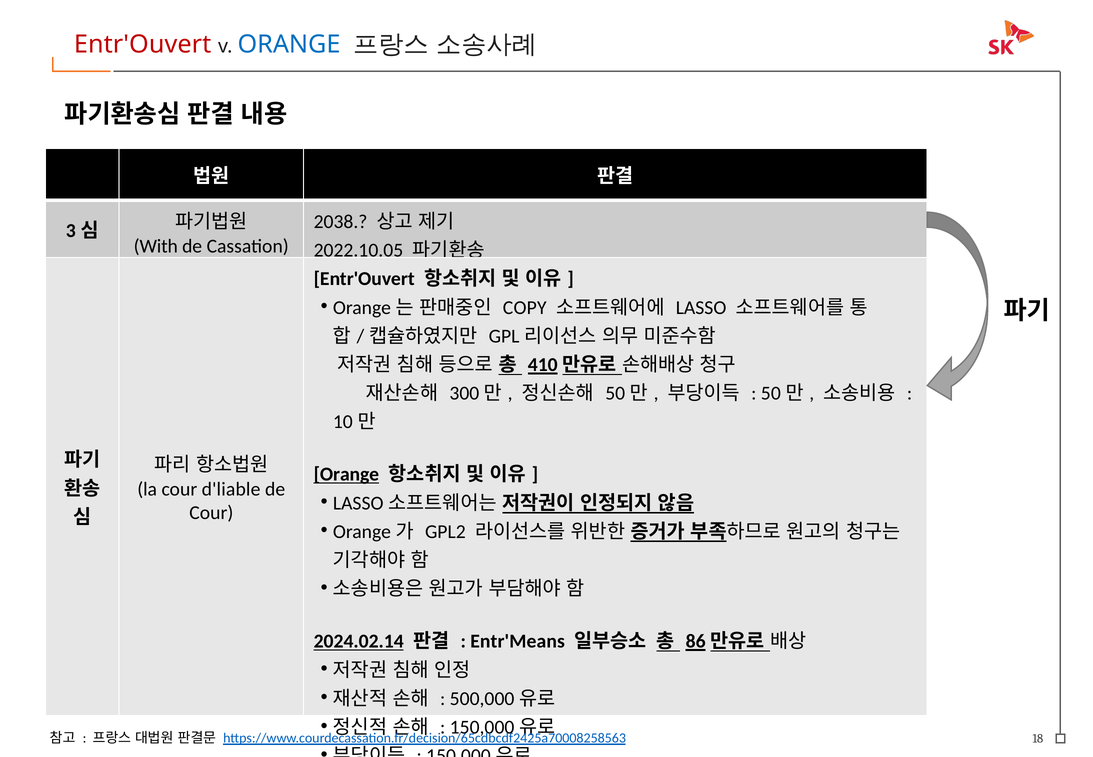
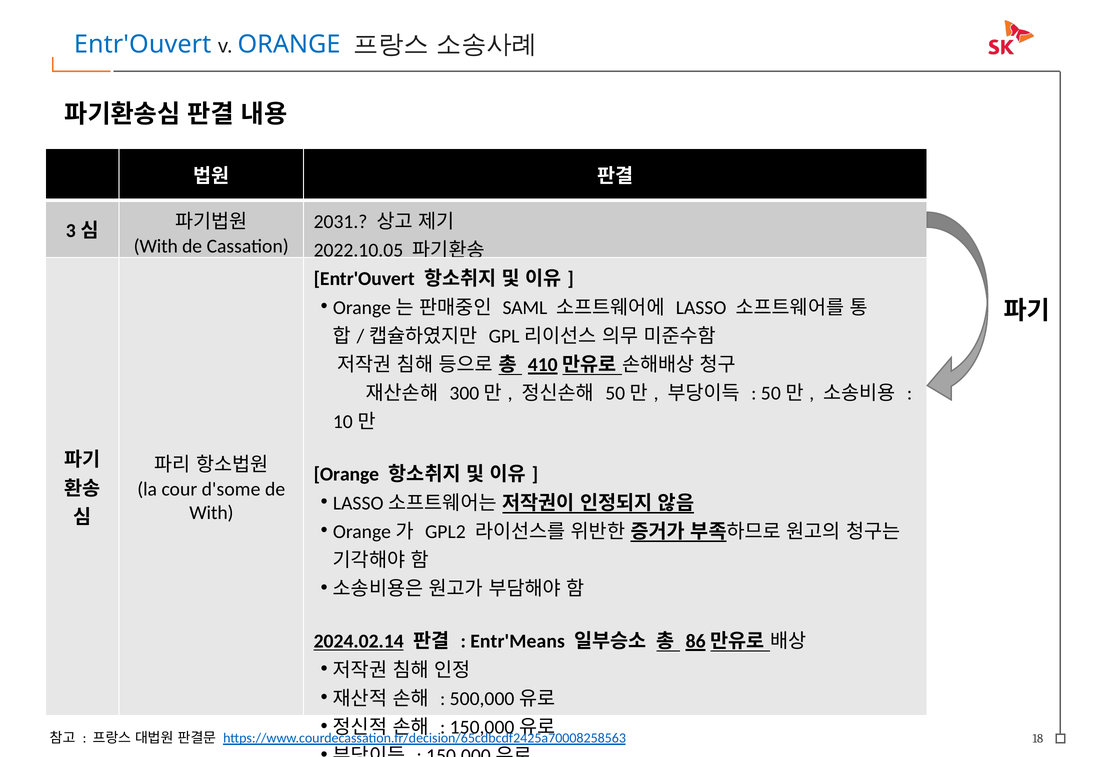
Entr'Ouvert at (143, 45) colour: red -> blue
2038: 2038 -> 2031
COPY: COPY -> SAML
Orange at (346, 474) underline: present -> none
d'liable: d'liable -> d'some
Cour at (211, 513): Cour -> With
